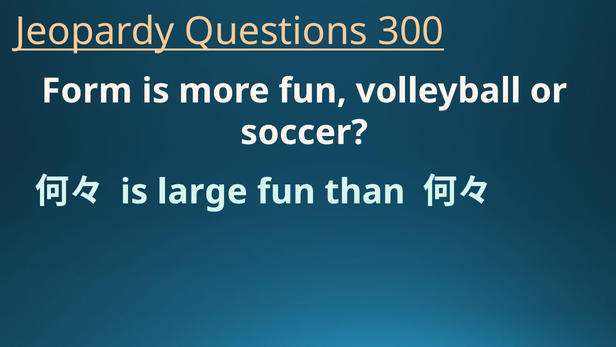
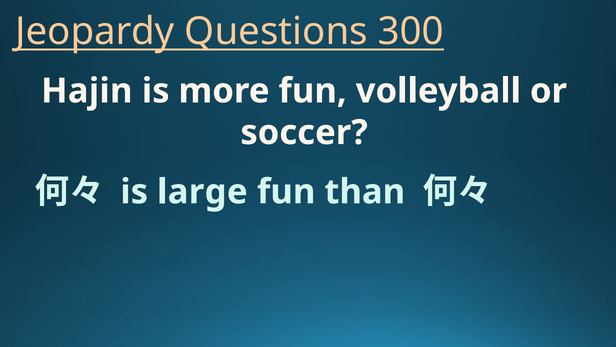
Form: Form -> Hajin
